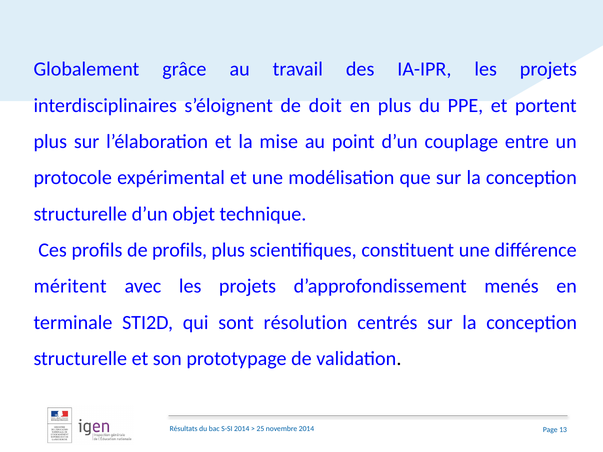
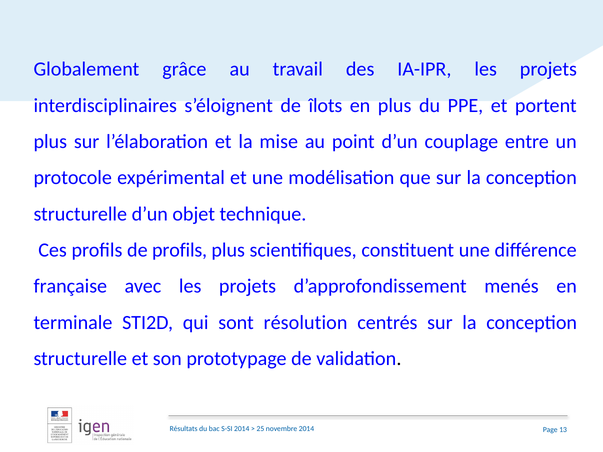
doit: doit -> îlots
méritent: méritent -> française
